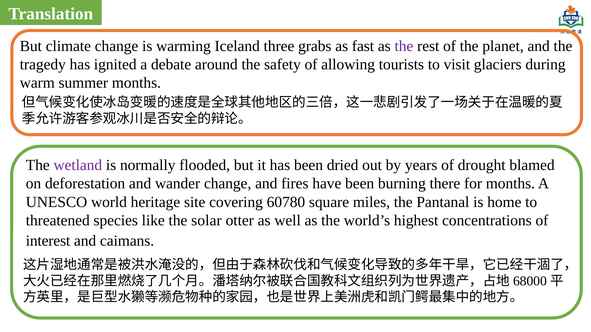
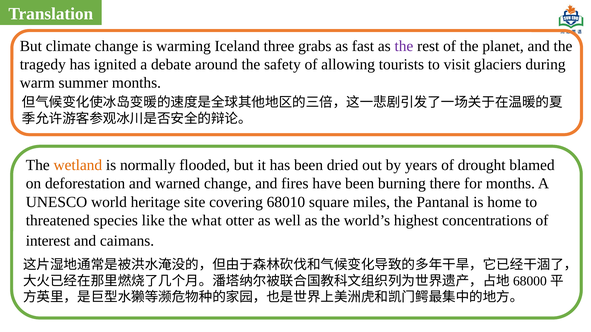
wetland colour: purple -> orange
wander: wander -> warned
60780: 60780 -> 68010
solar: solar -> what
